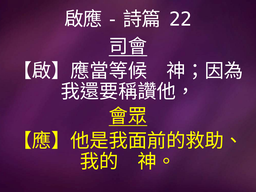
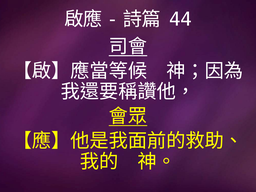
22: 22 -> 44
